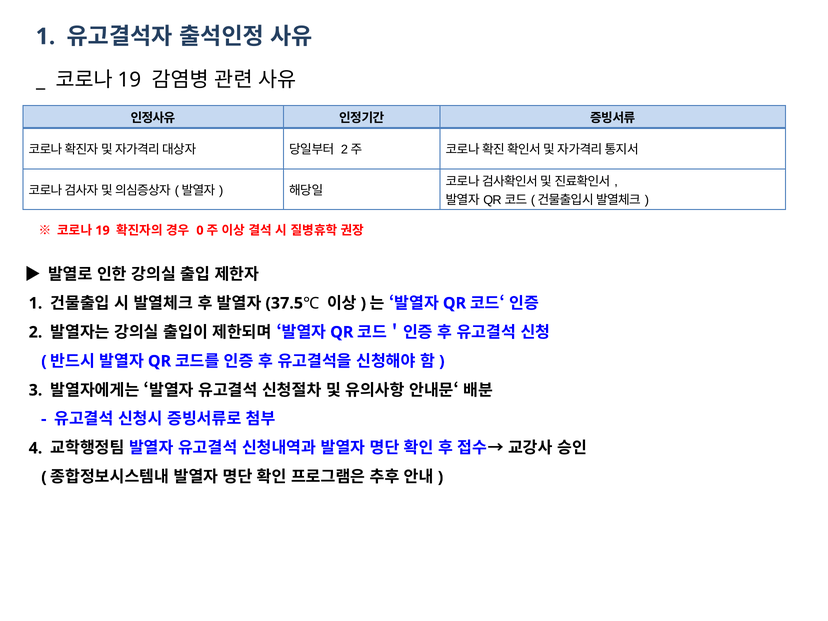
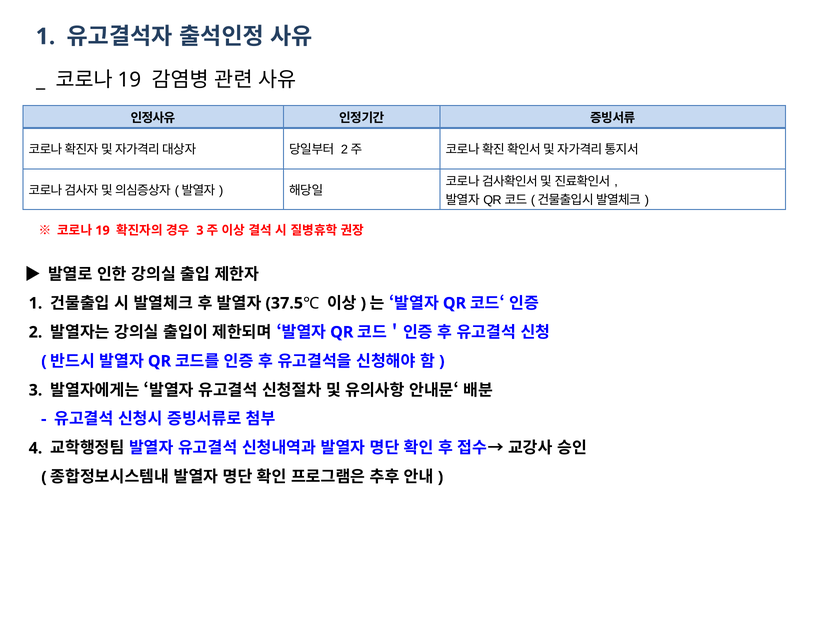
0 at (200, 230): 0 -> 3
